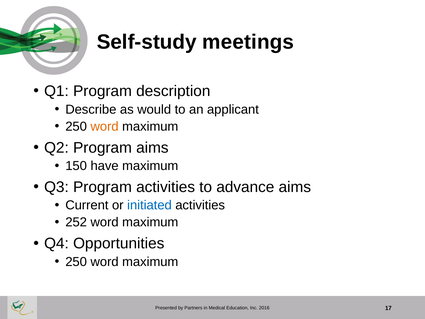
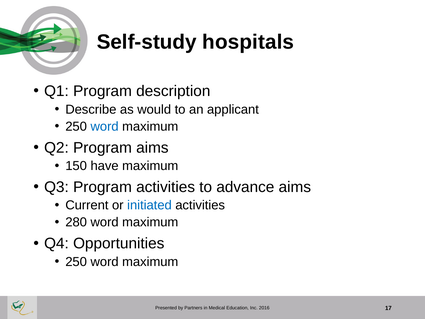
meetings: meetings -> hospitals
word at (105, 126) colour: orange -> blue
252: 252 -> 280
